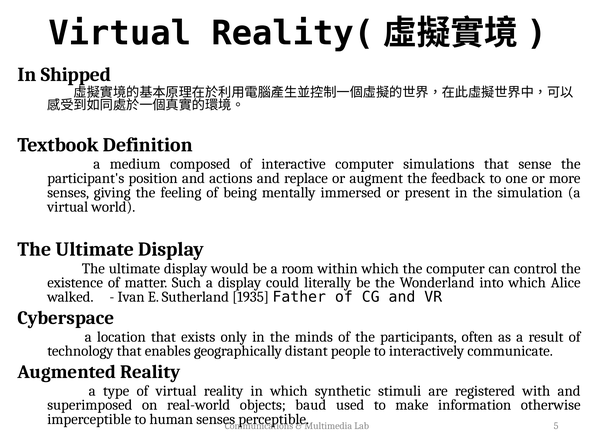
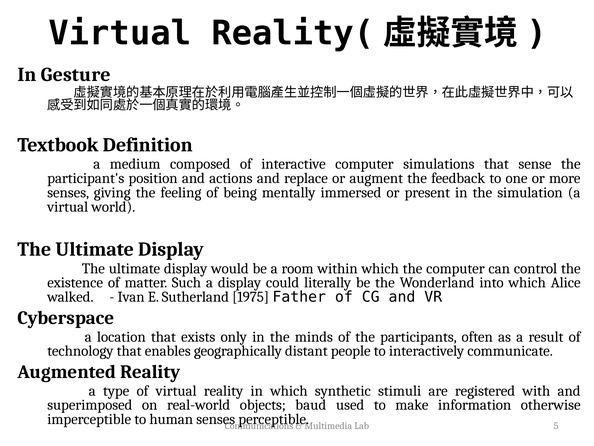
Shipped: Shipped -> Gesture
1935: 1935 -> 1975
